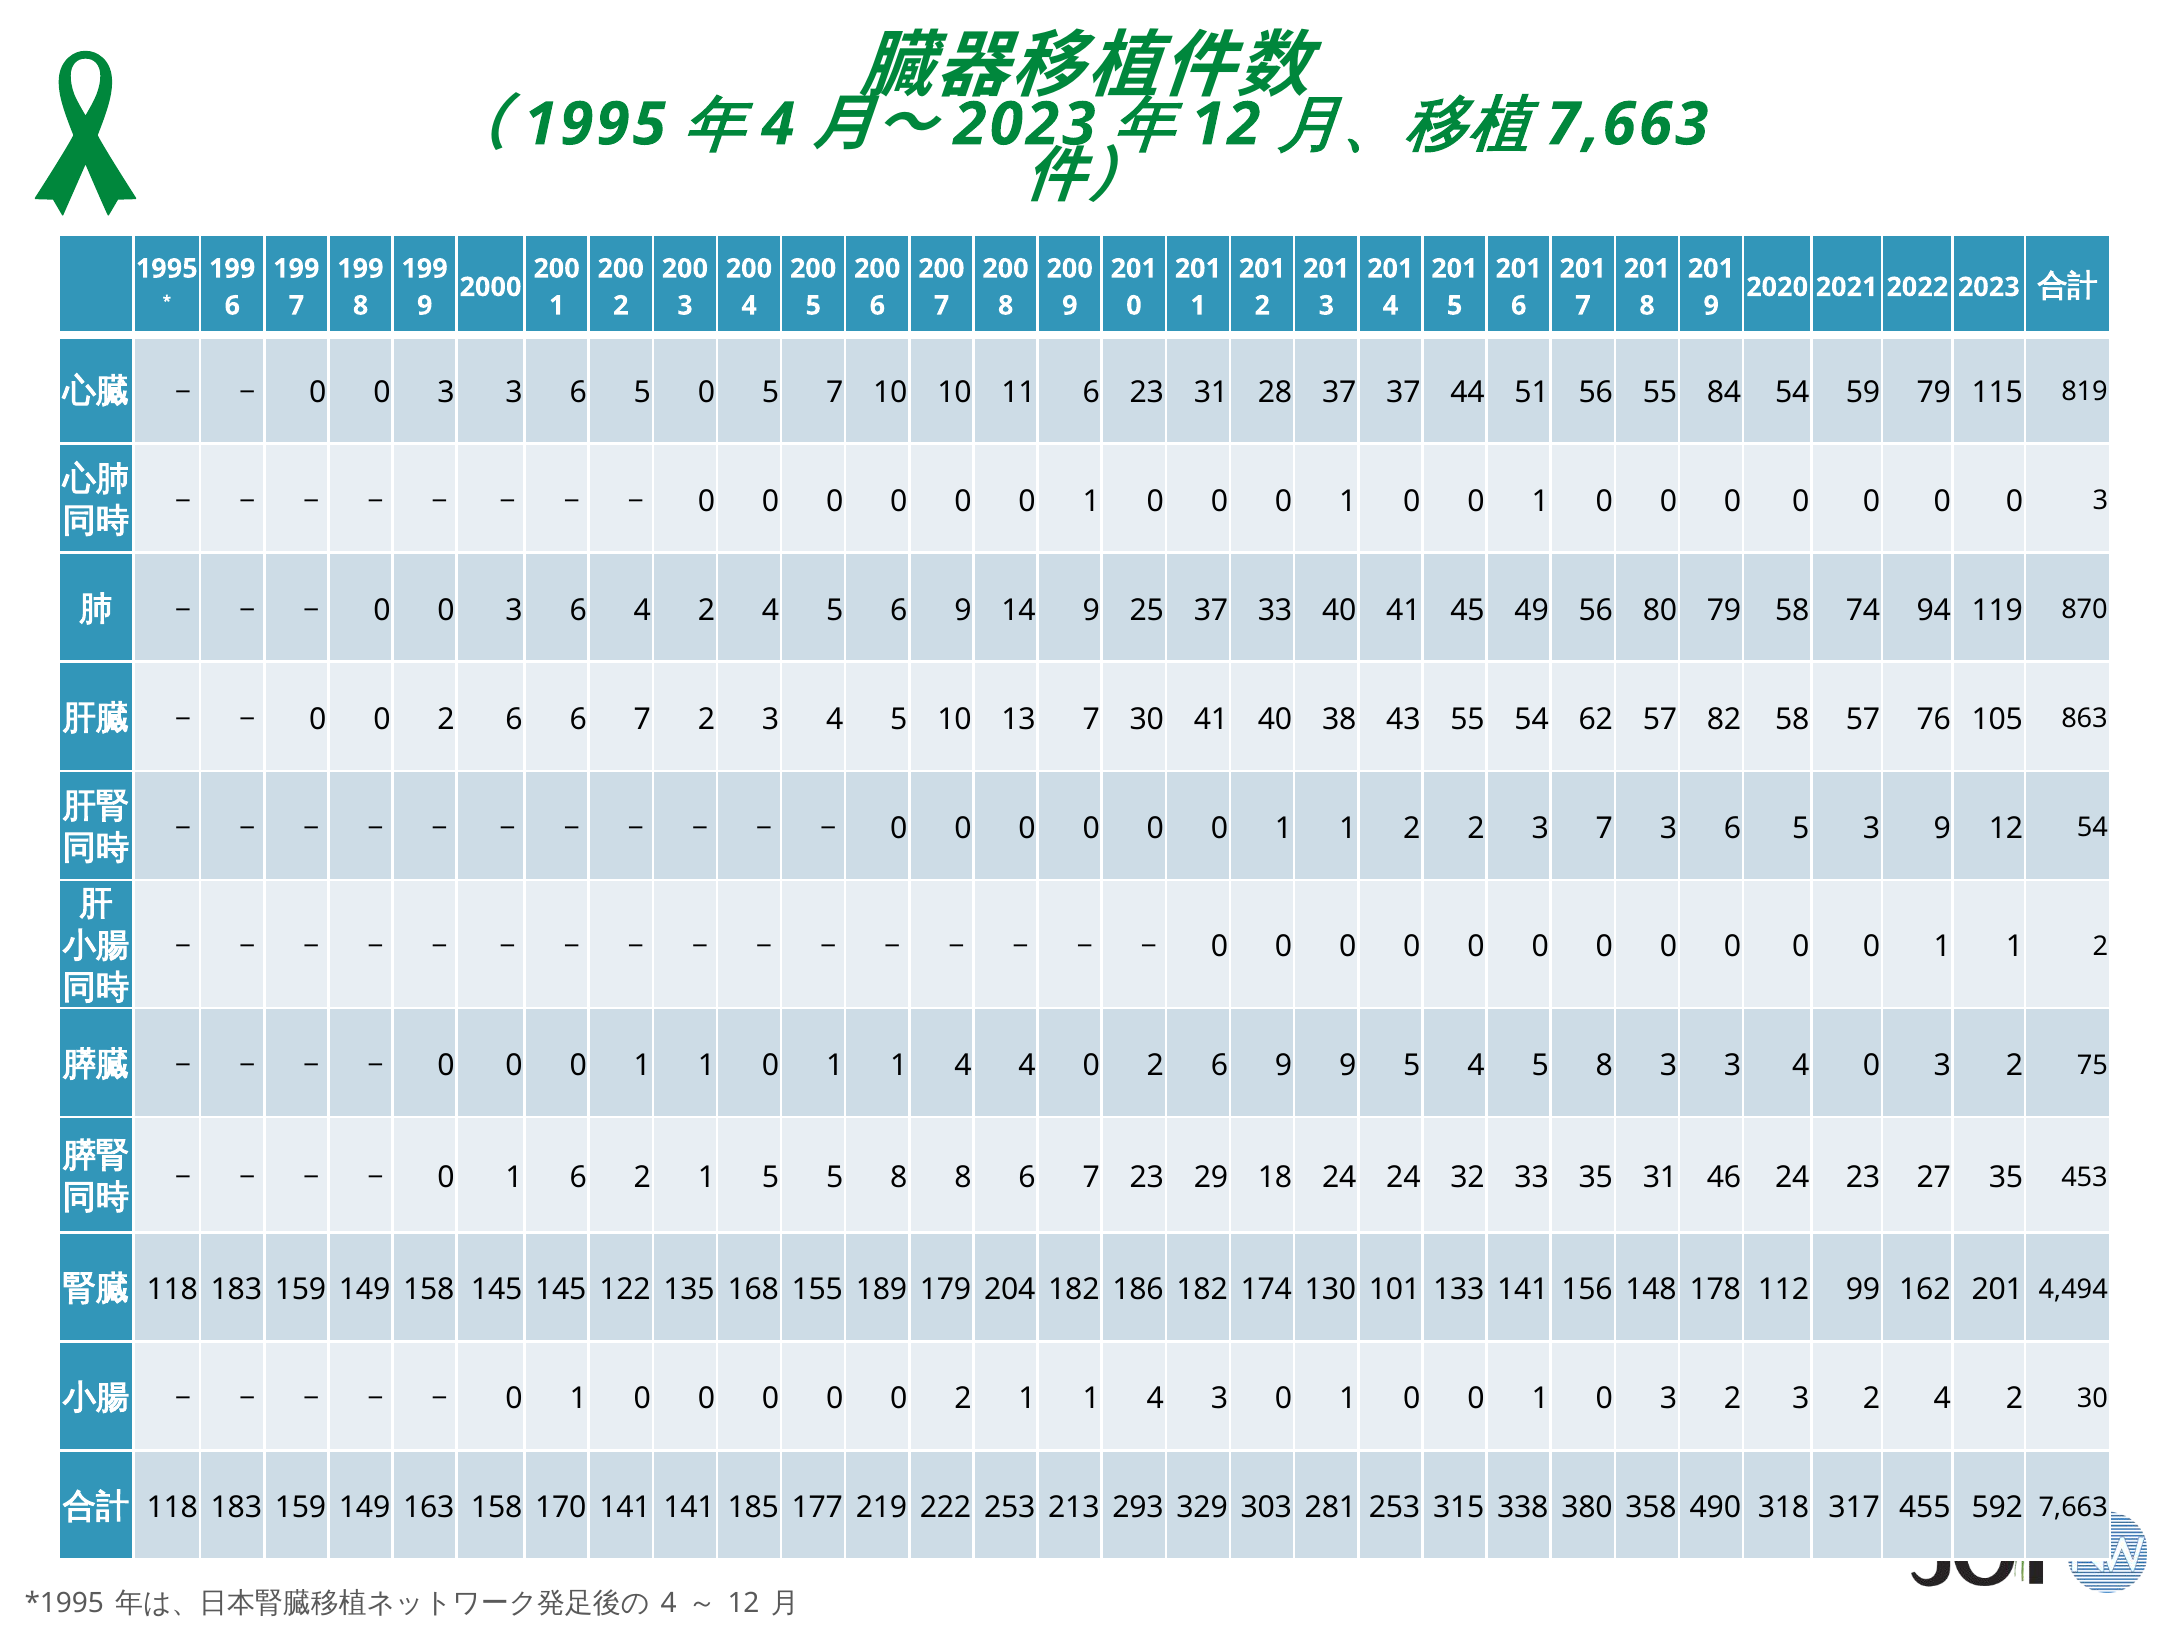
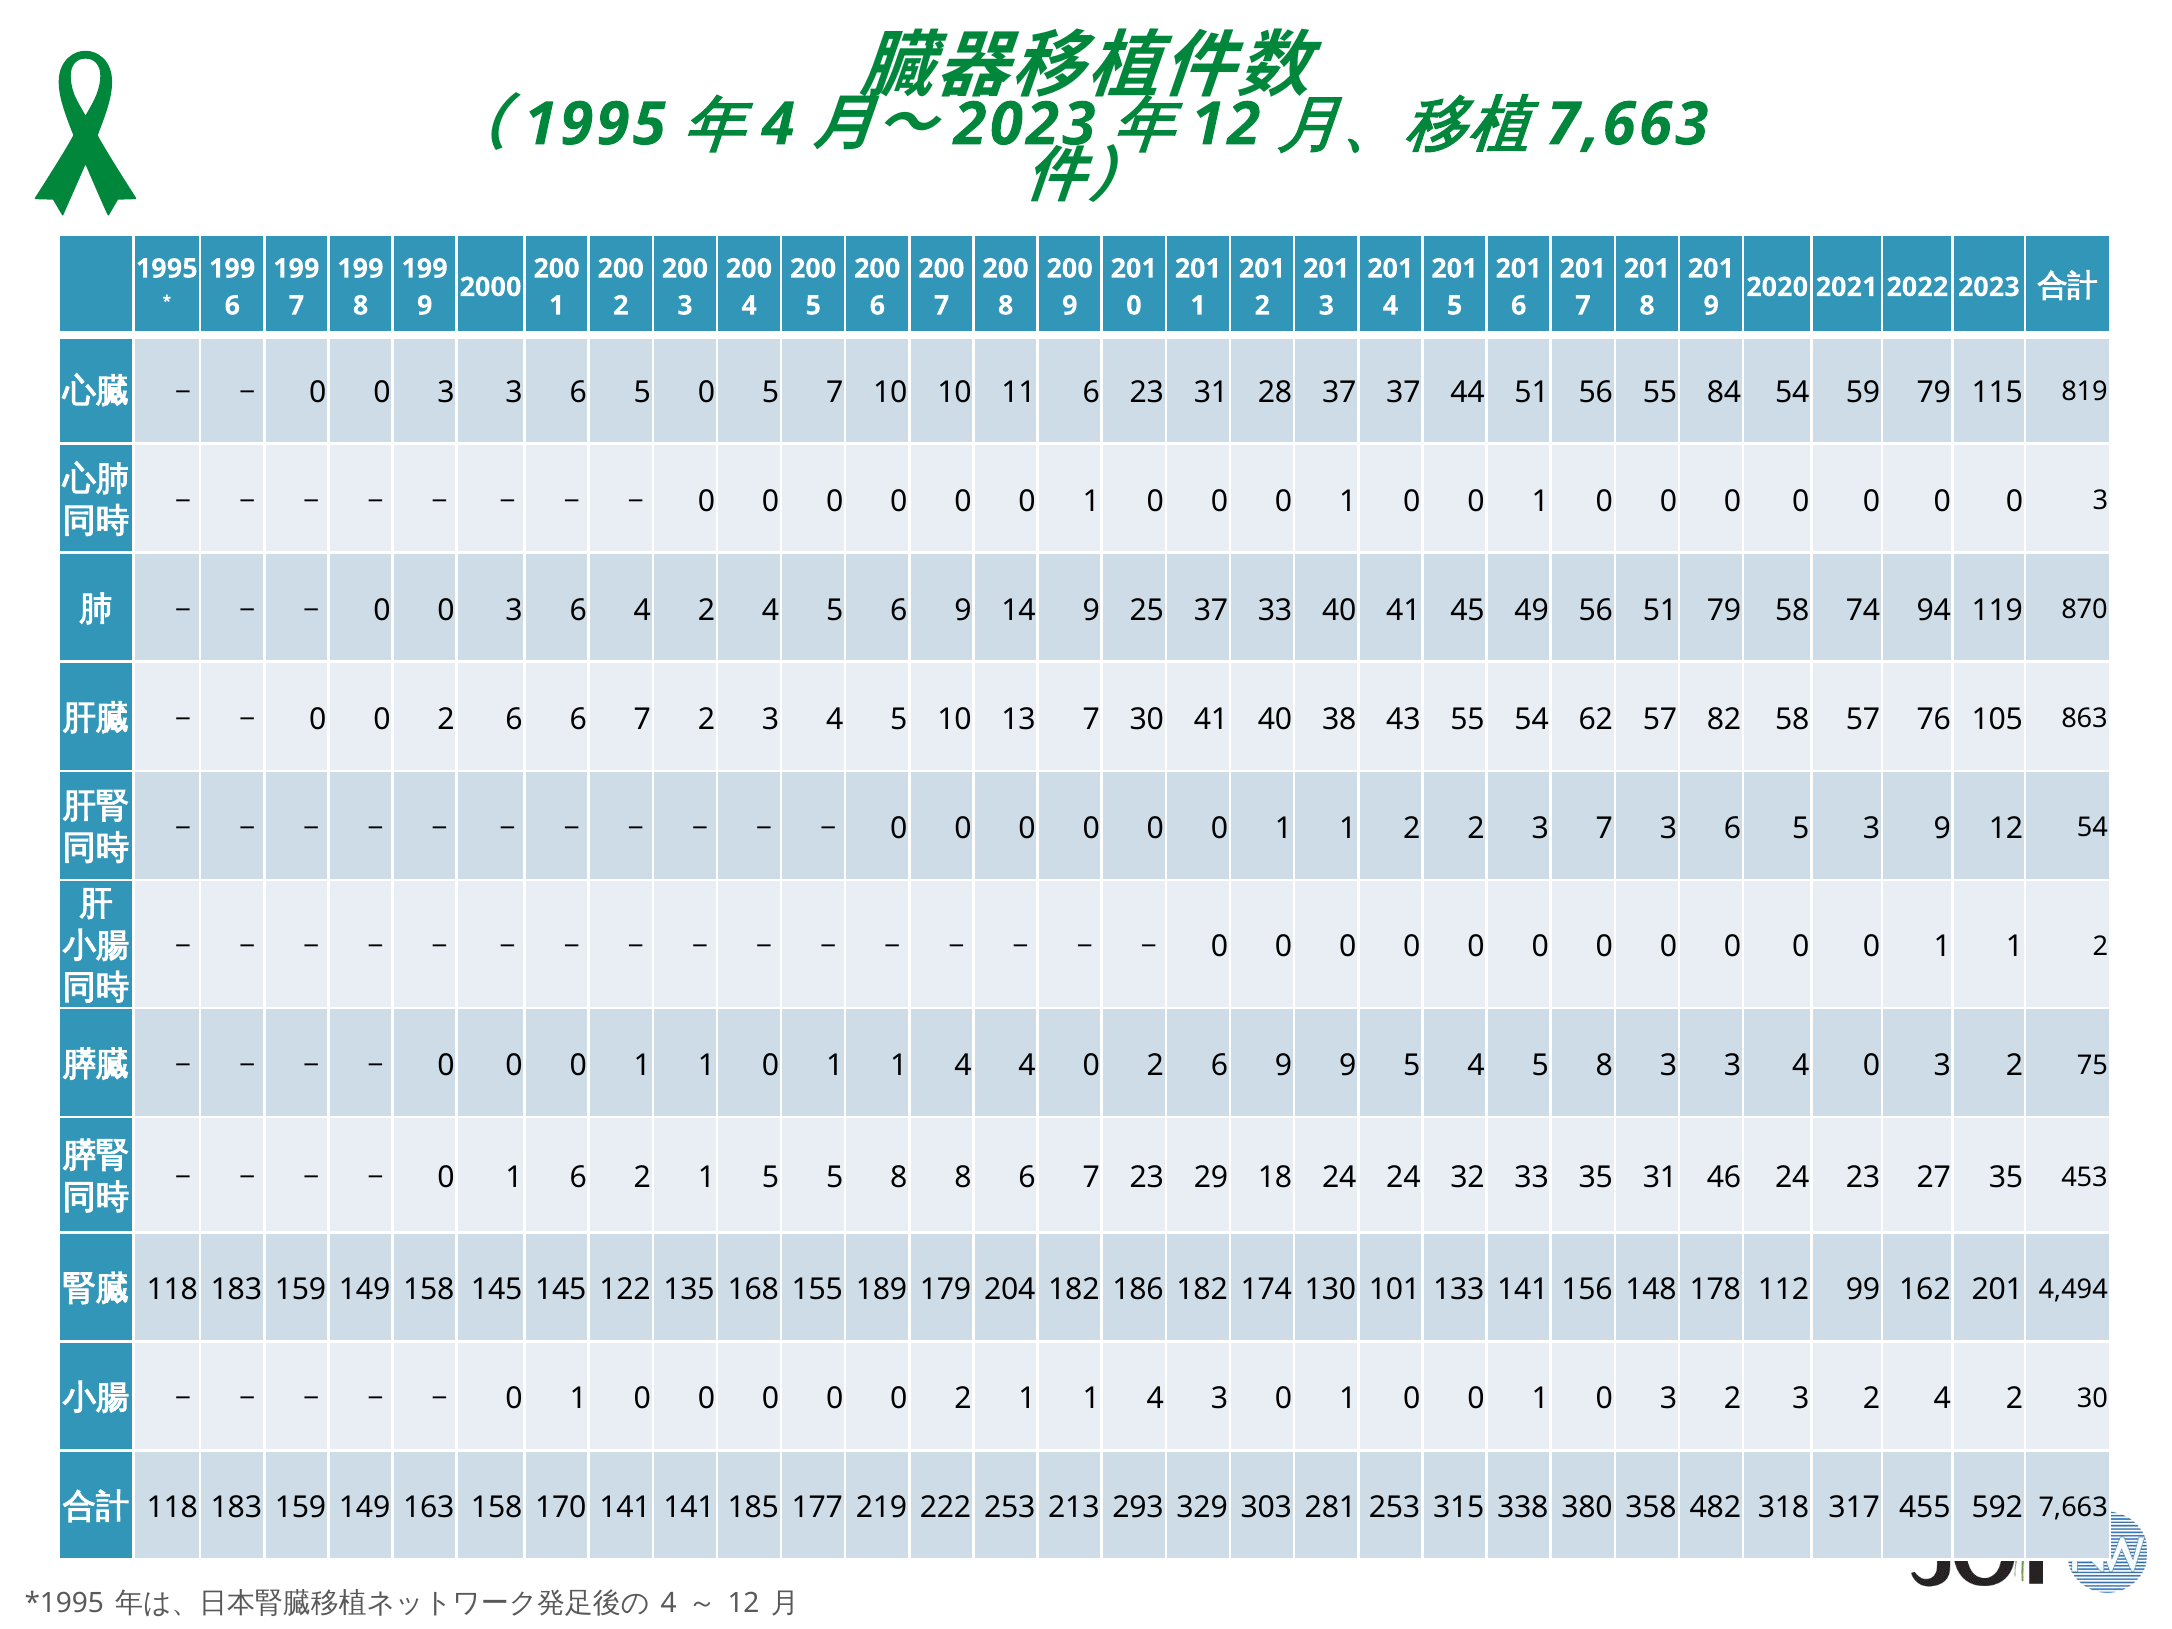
56 80: 80 -> 51
490: 490 -> 482
